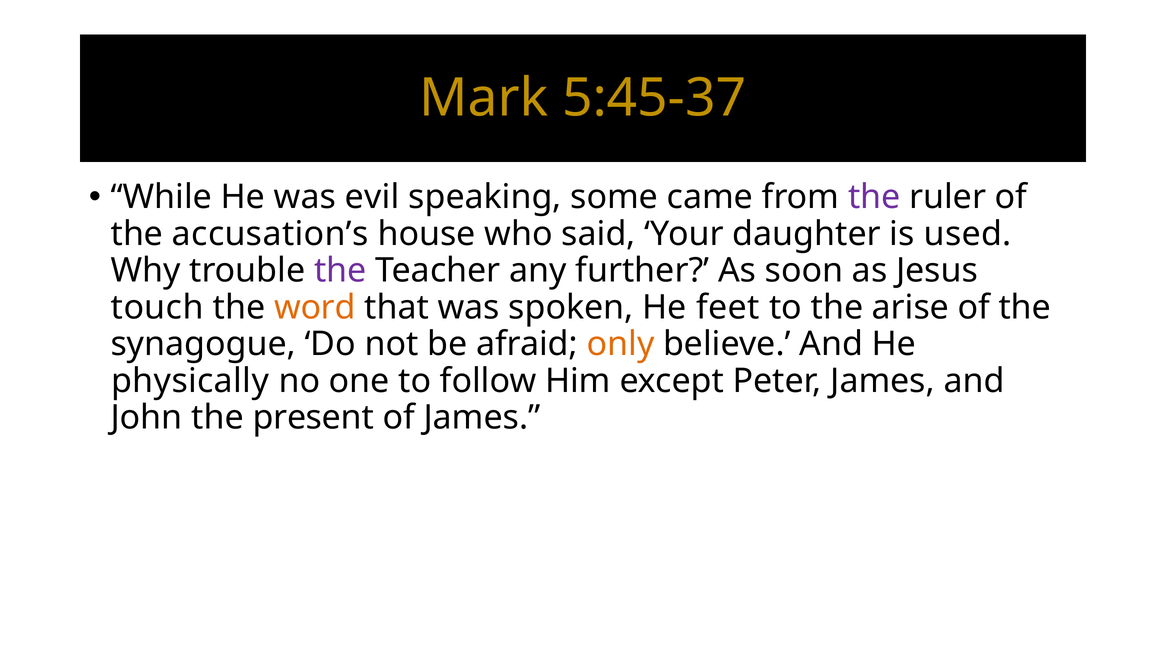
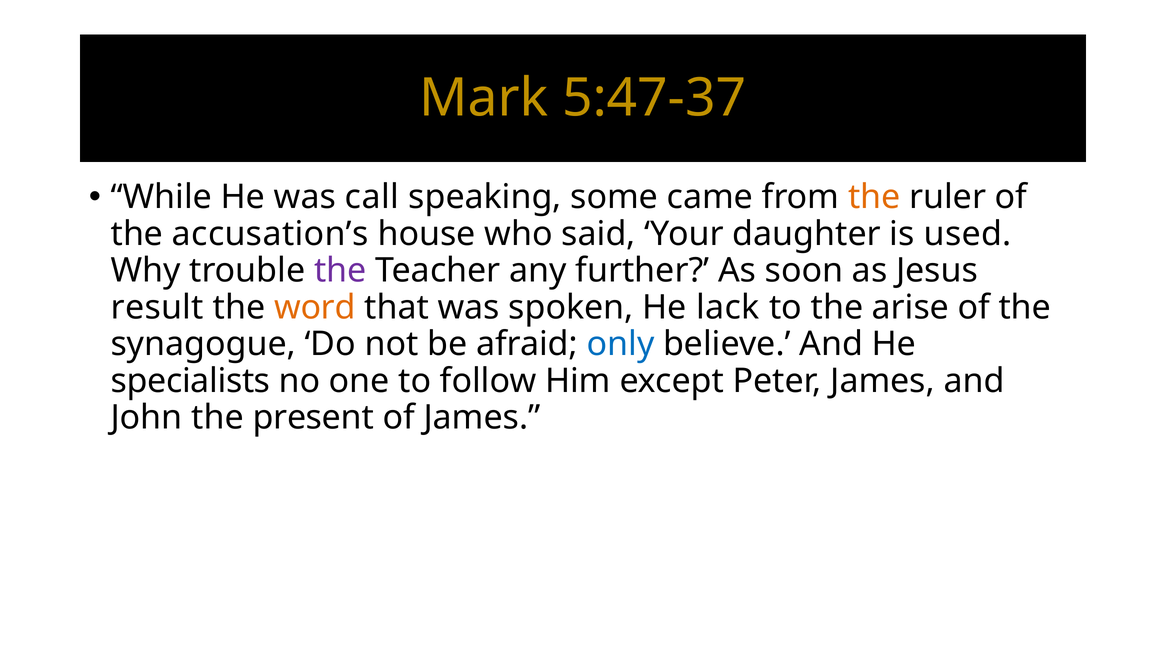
5:45-37: 5:45-37 -> 5:47-37
evil: evil -> call
the at (874, 197) colour: purple -> orange
touch: touch -> result
feet: feet -> lack
only colour: orange -> blue
physically: physically -> specialists
